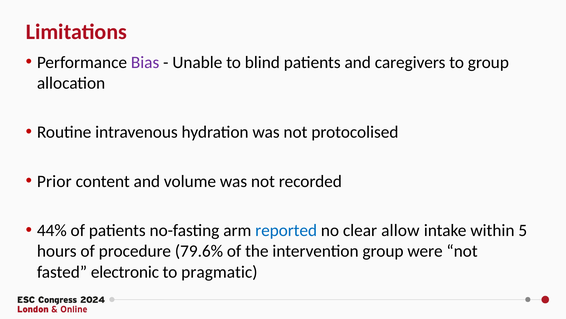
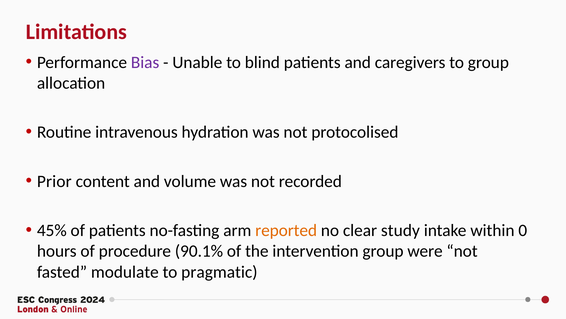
44%: 44% -> 45%
reported colour: blue -> orange
allow: allow -> study
5: 5 -> 0
79.6%: 79.6% -> 90.1%
electronic: electronic -> modulate
